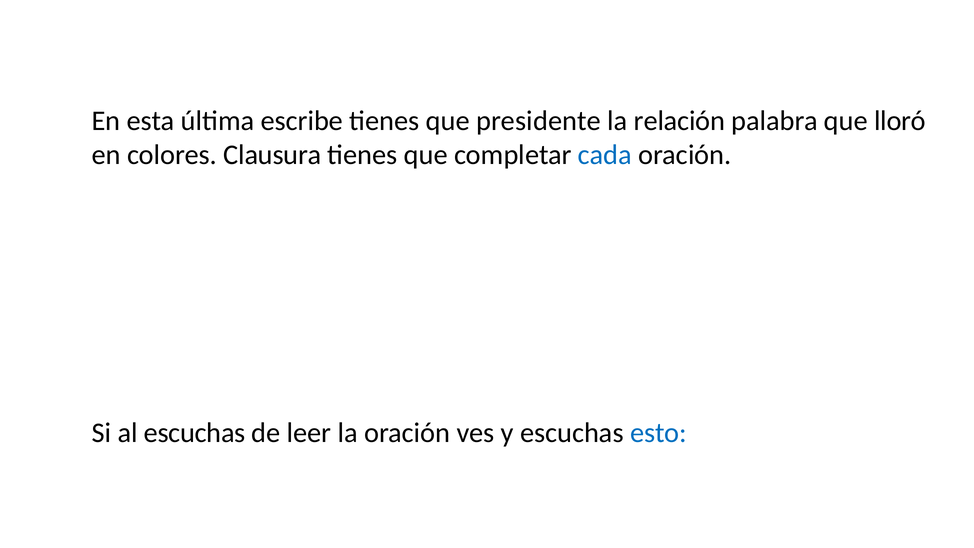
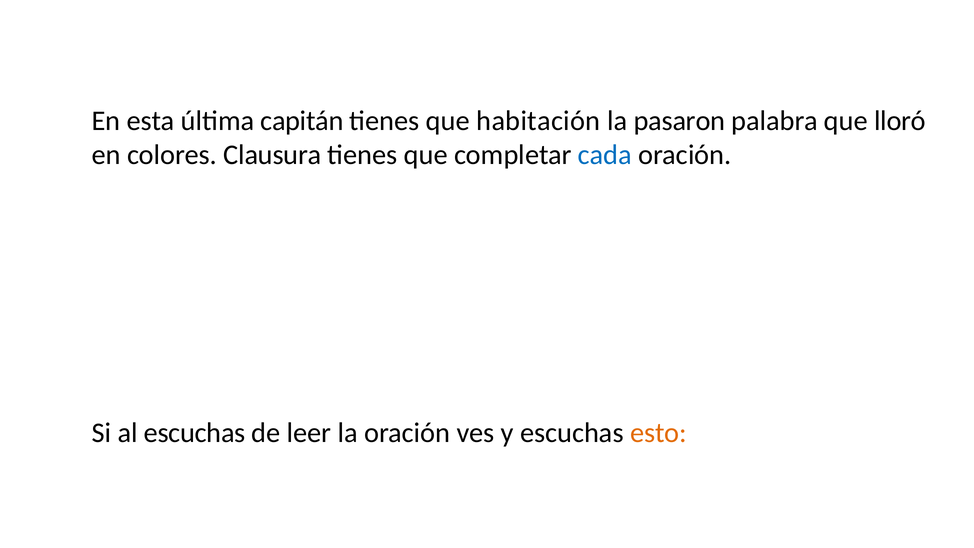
escribe: escribe -> capitán
presidente: presidente -> habitación
relación: relación -> pasaron
esto colour: blue -> orange
